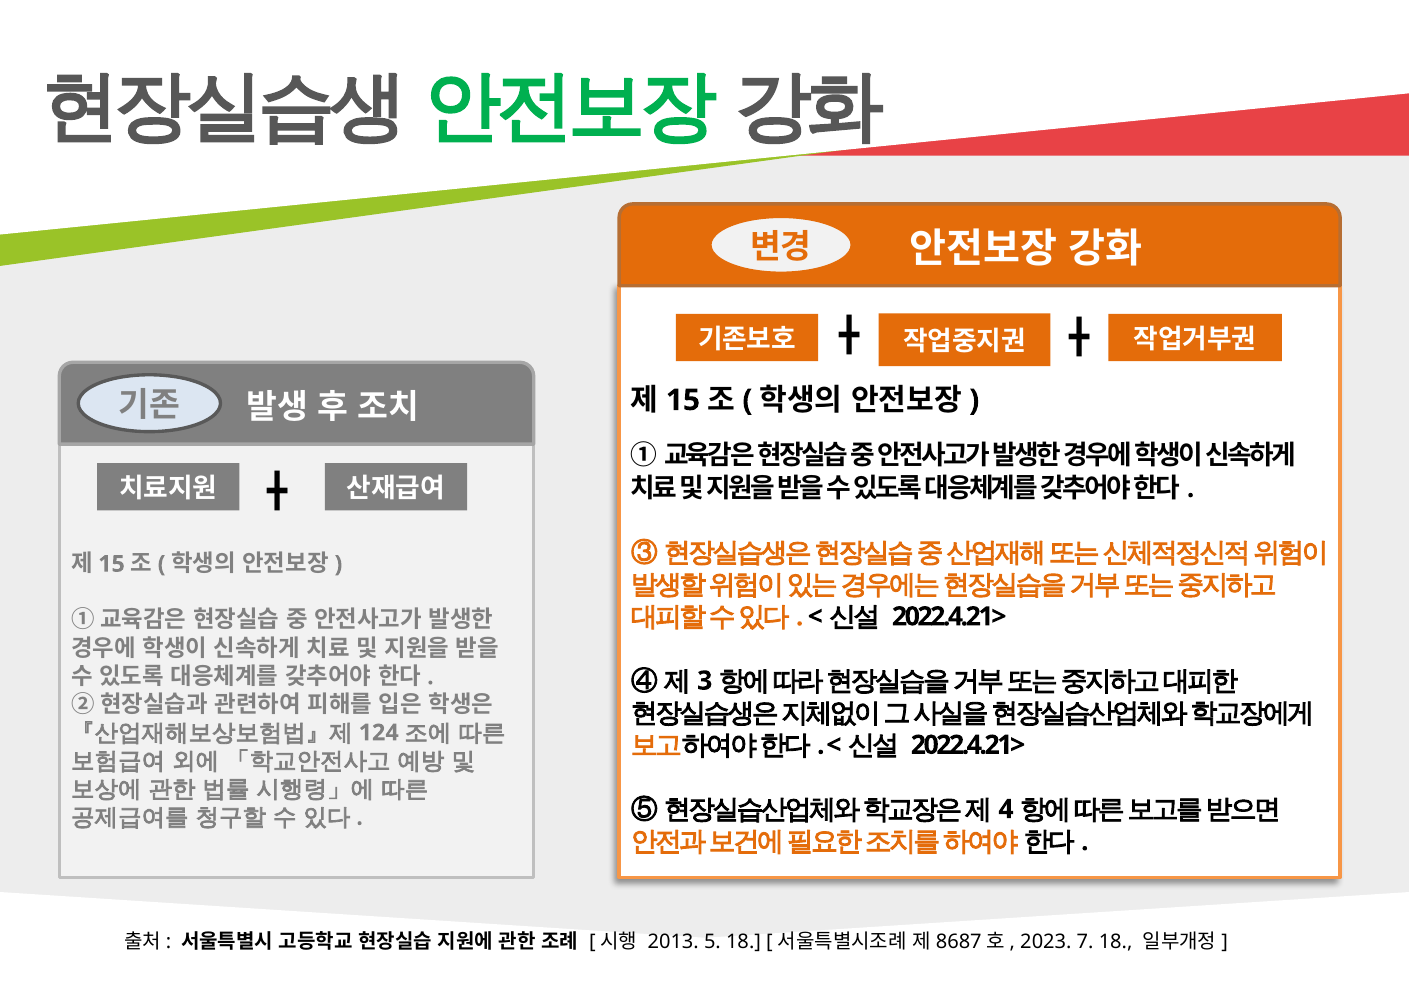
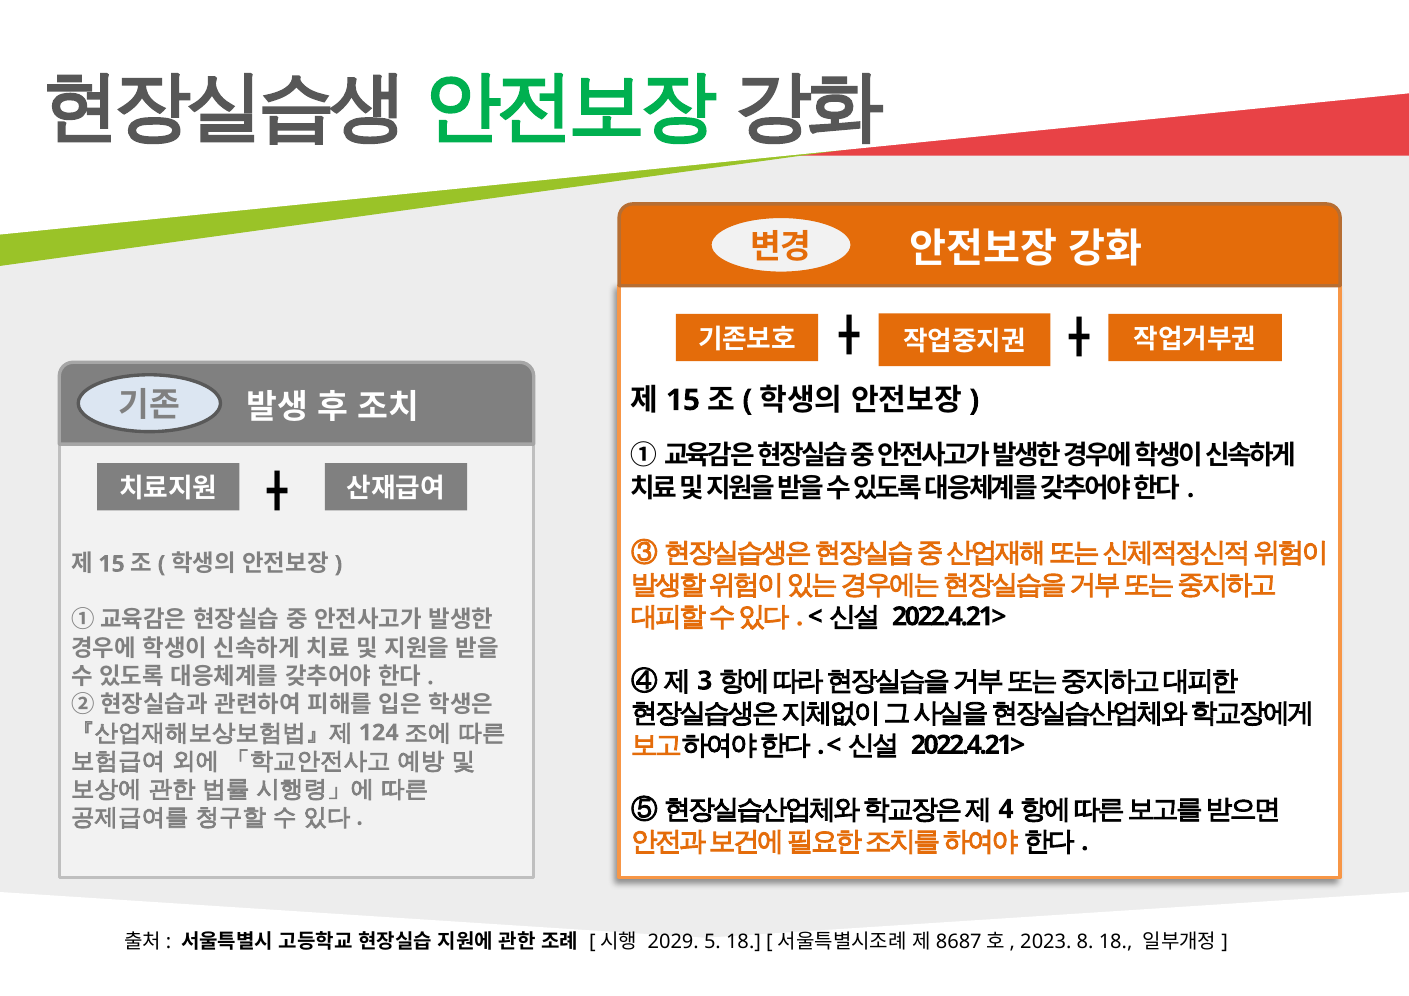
2013: 2013 -> 2029
7: 7 -> 8
